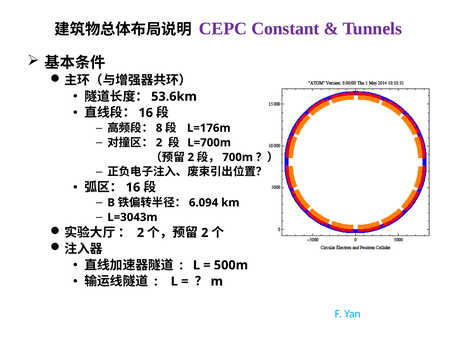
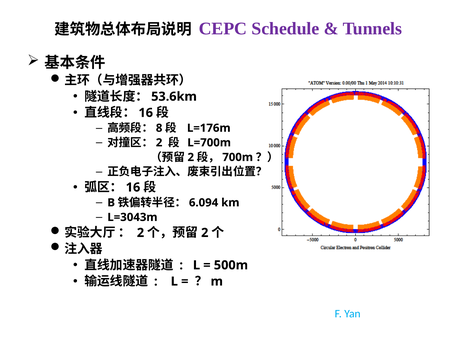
Constant: Constant -> Schedule
